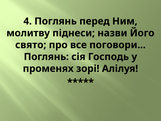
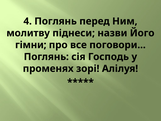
свято: свято -> гімни
